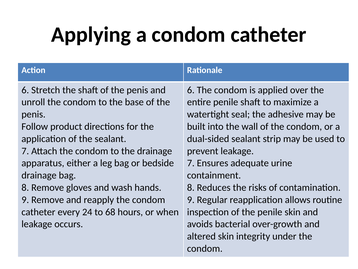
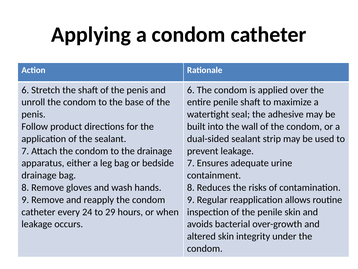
68: 68 -> 29
